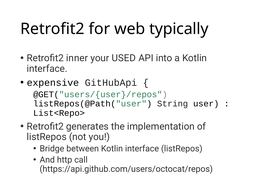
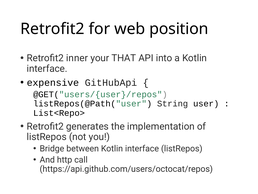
typically: typically -> position
USED: USED -> THAT
